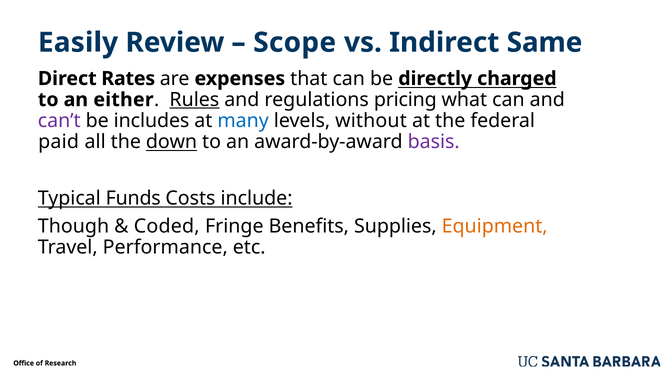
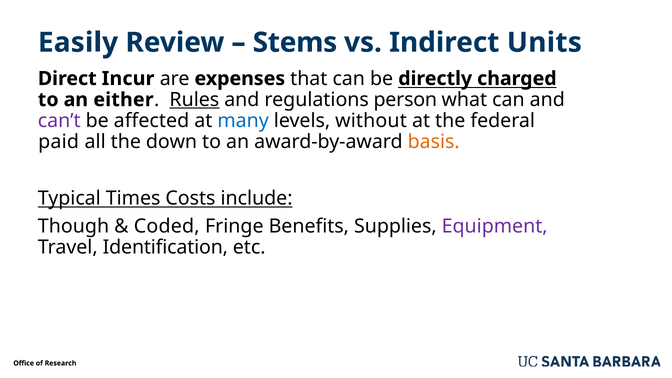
Scope: Scope -> Stems
Same: Same -> Units
Rates: Rates -> Incur
pricing: pricing -> person
includes: includes -> affected
down underline: present -> none
basis colour: purple -> orange
Funds: Funds -> Times
Equipment colour: orange -> purple
Performance: Performance -> Identification
